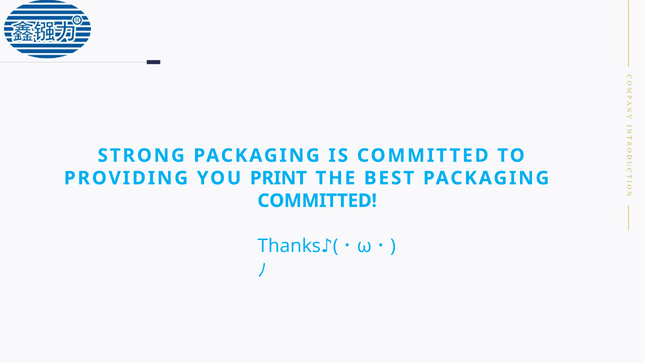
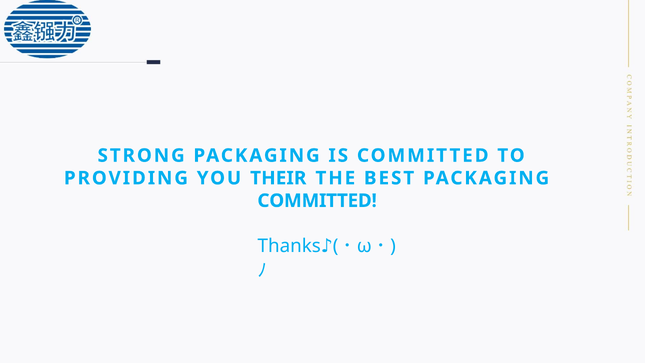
PRINT: PRINT -> THEIR
